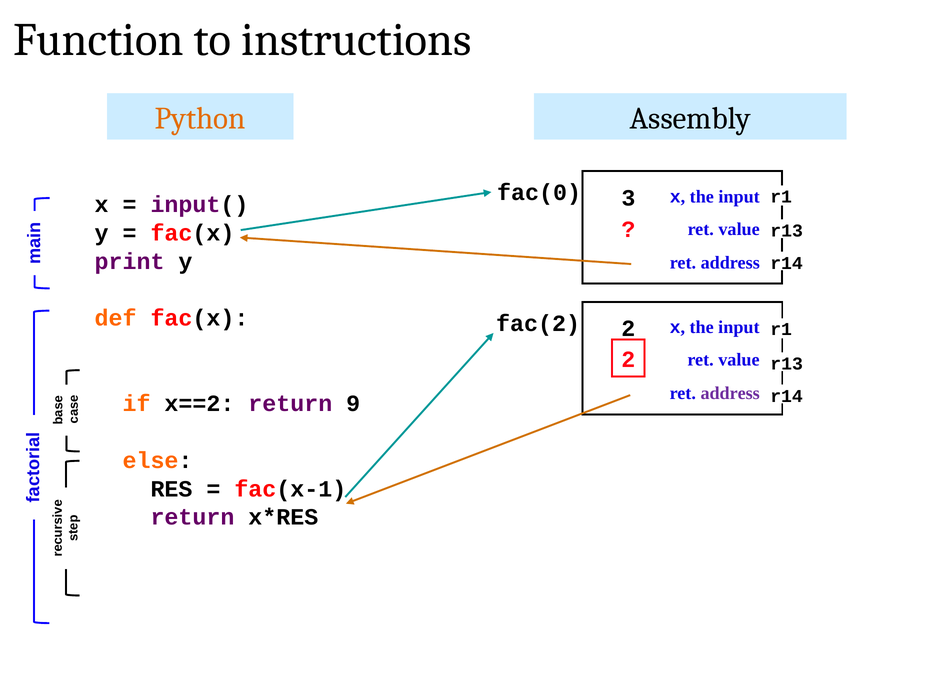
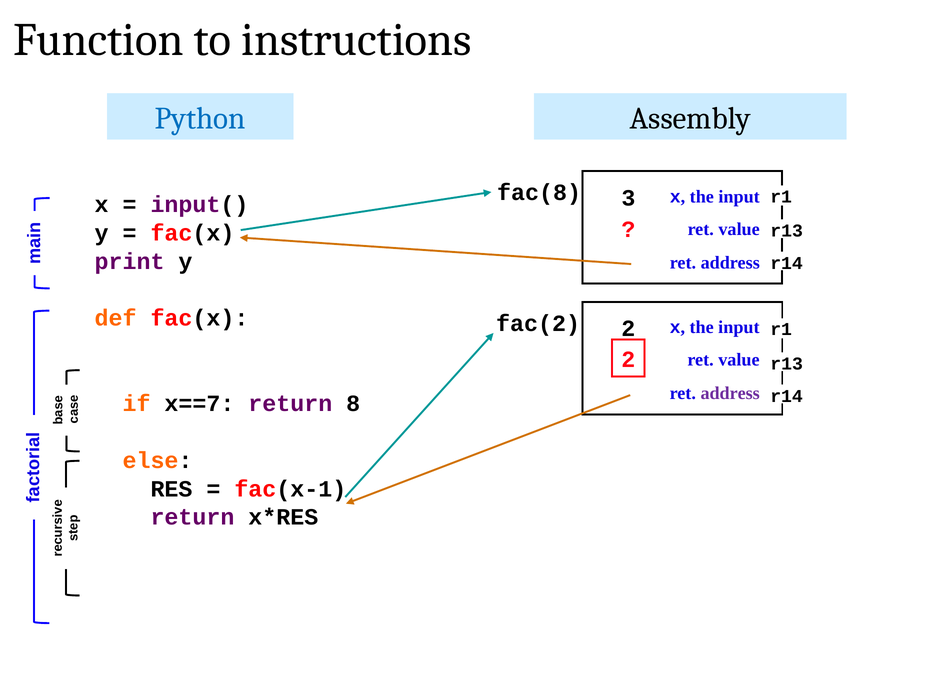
Python colour: orange -> blue
fac(0: fac(0 -> fac(8
x==2: x==2 -> x==7
9: 9 -> 8
